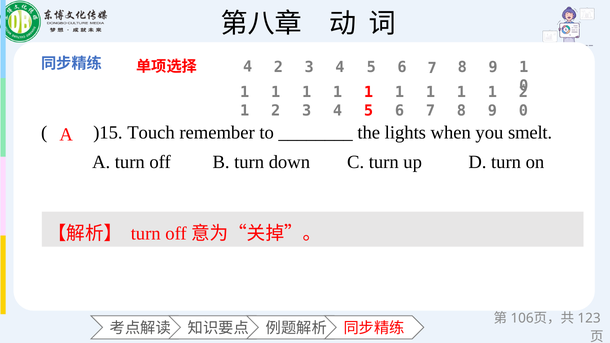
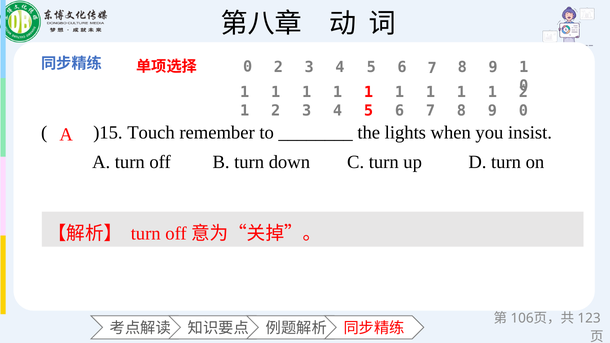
4 at (248, 67): 4 -> 0
smelt: smelt -> insist
